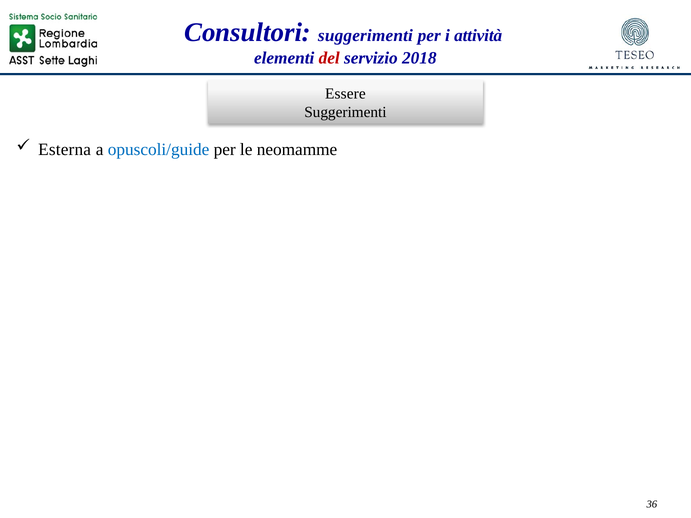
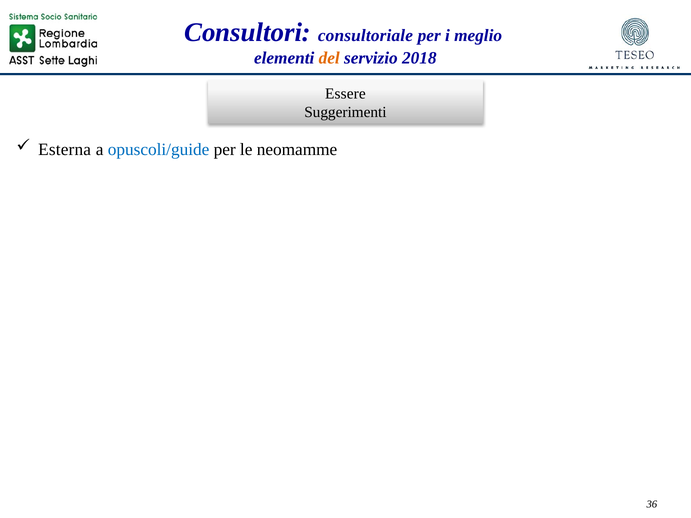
Consultori suggerimenti: suggerimenti -> consultoriale
attività: attività -> meglio
del colour: red -> orange
